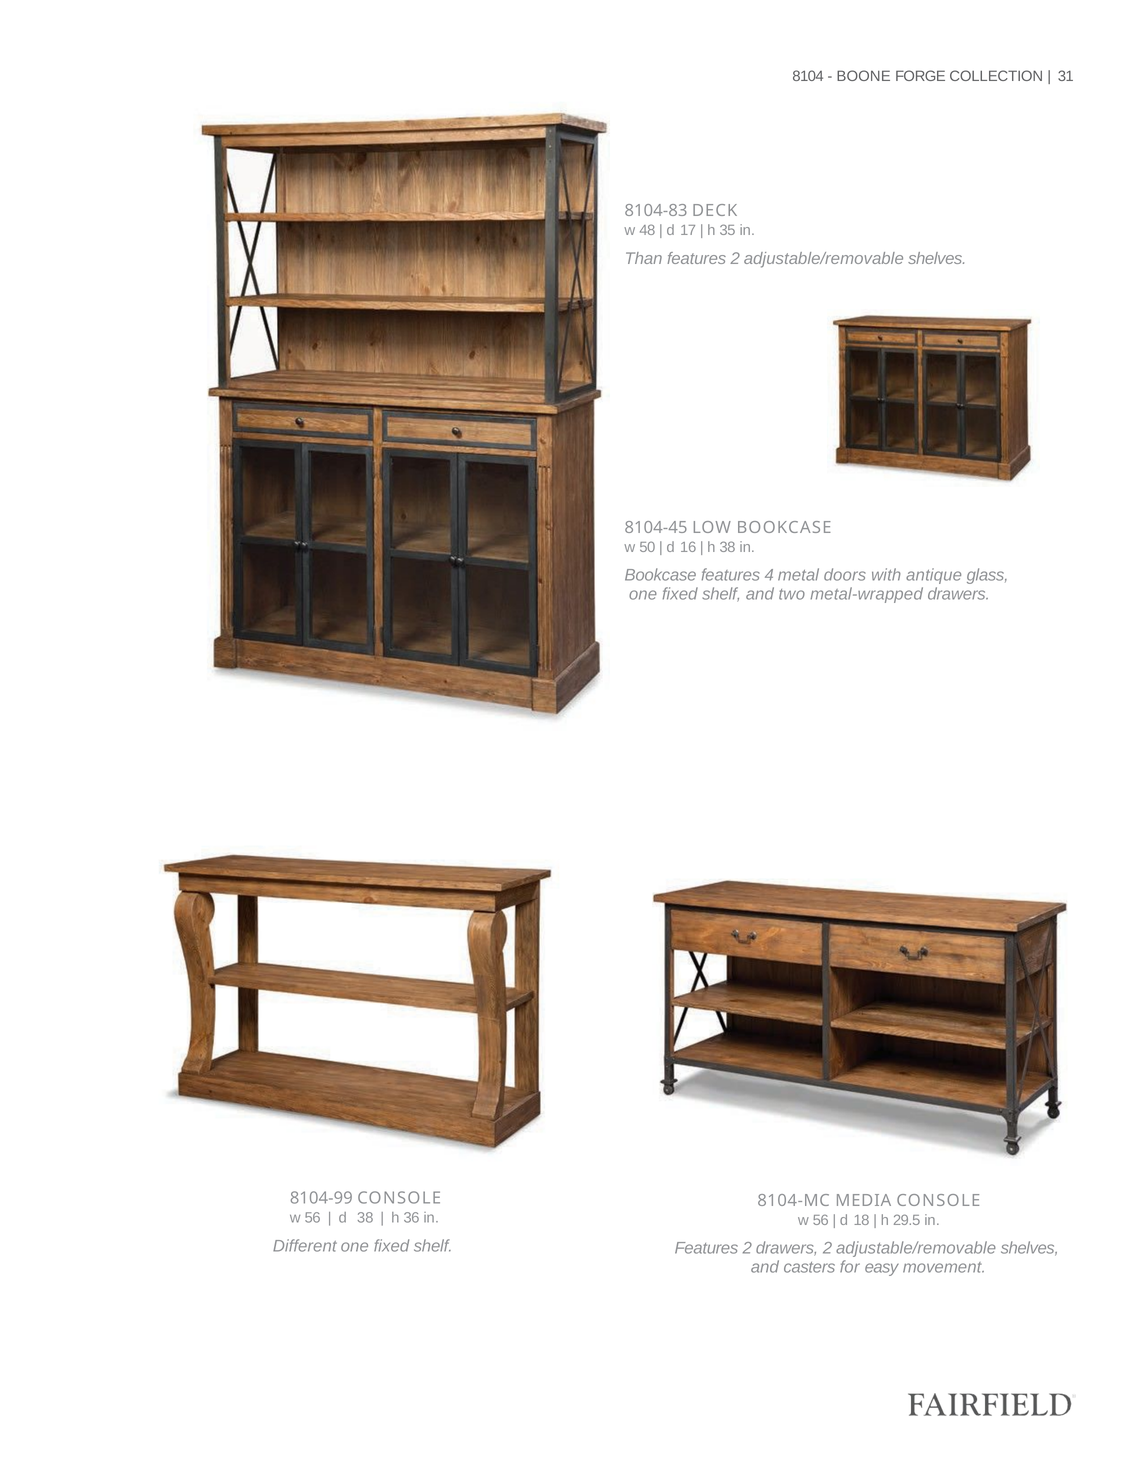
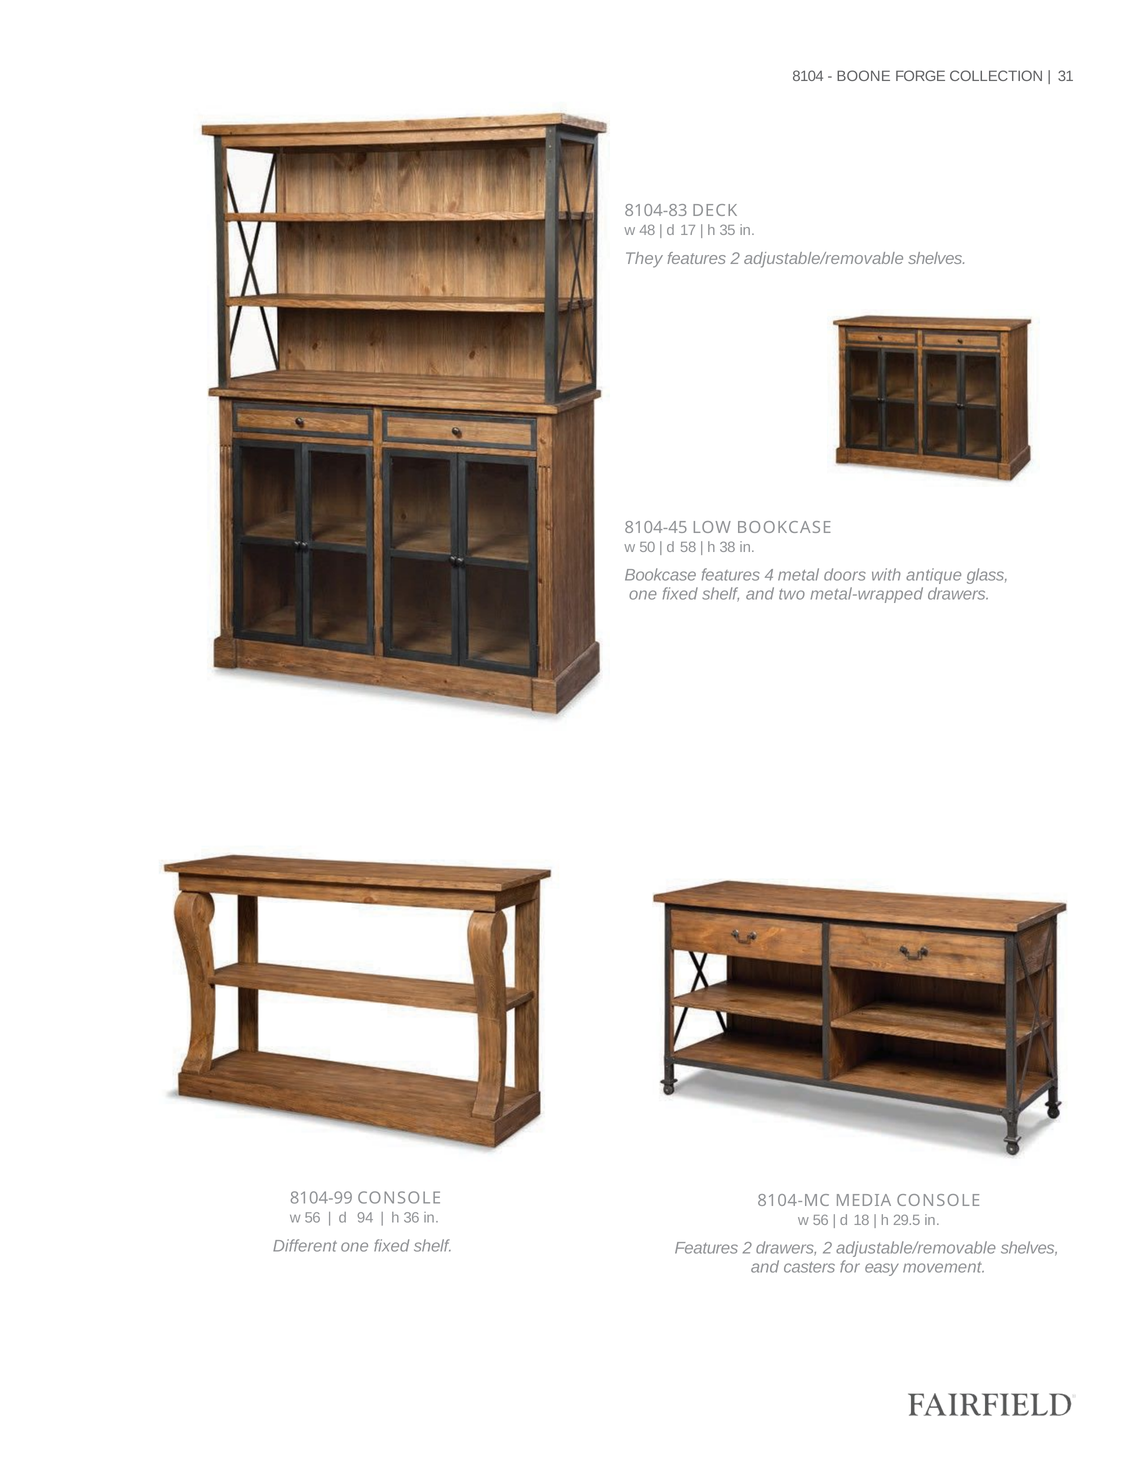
Than: Than -> They
16: 16 -> 58
d 38: 38 -> 94
